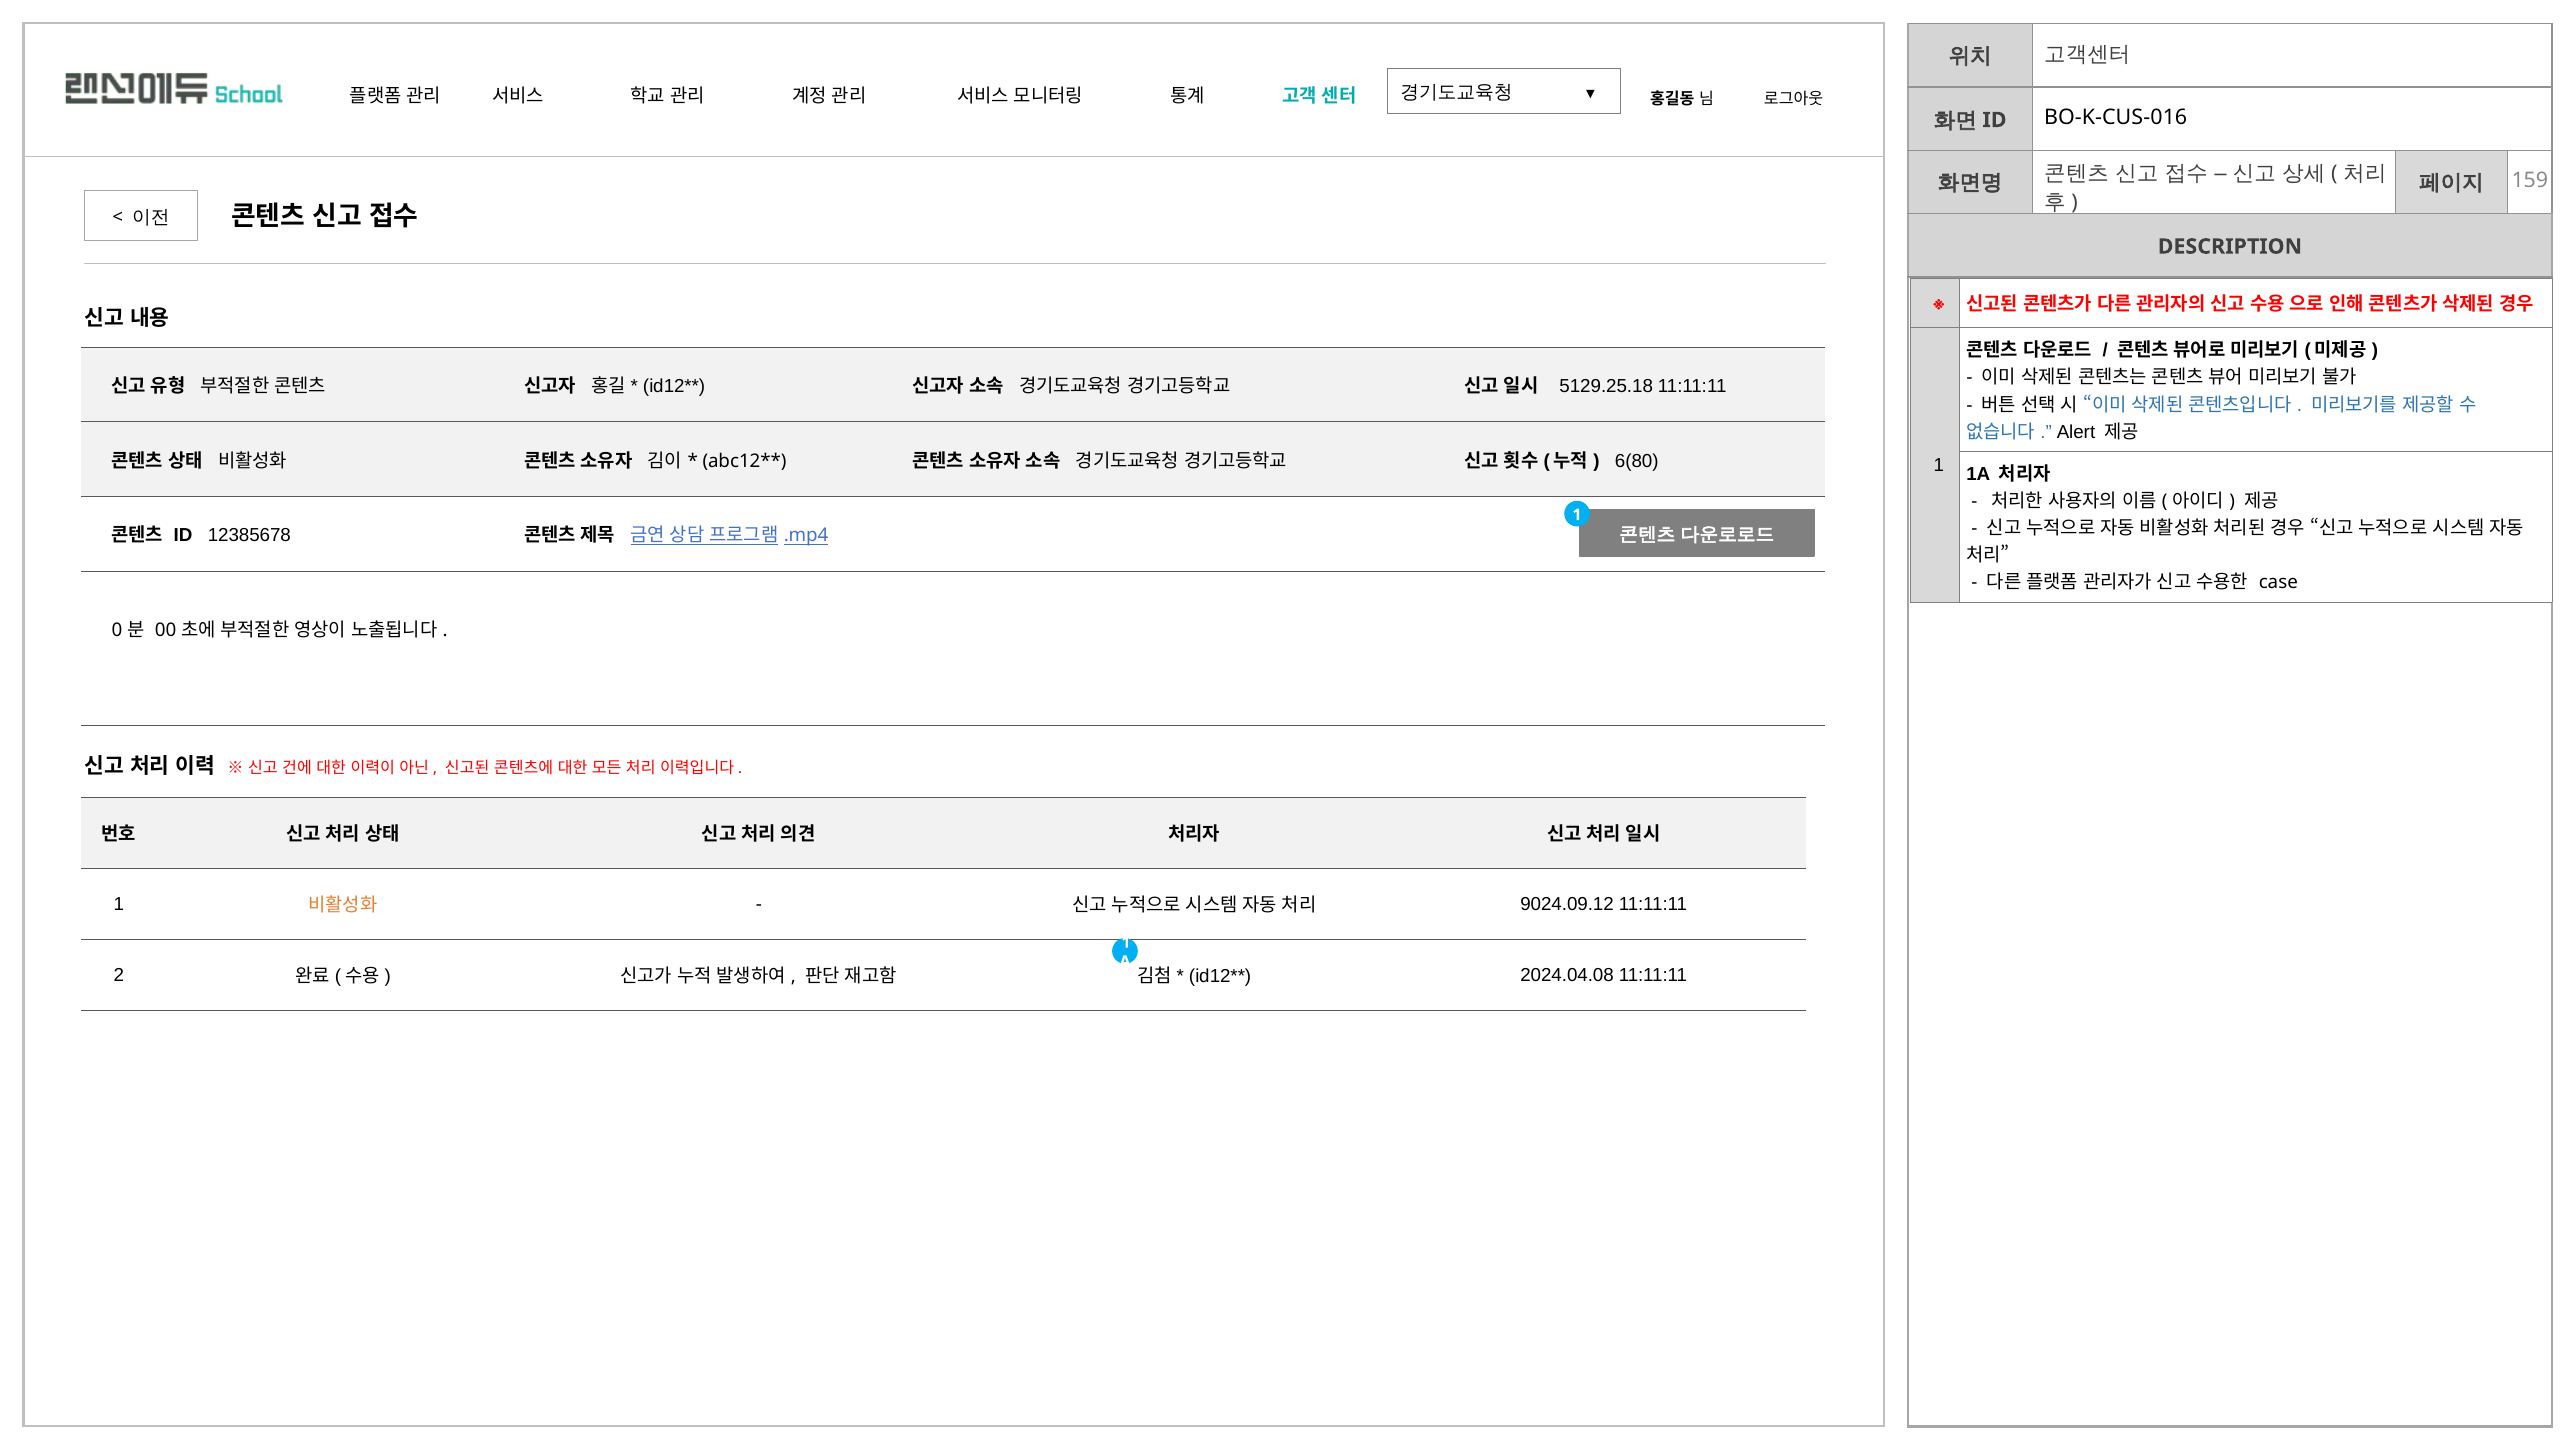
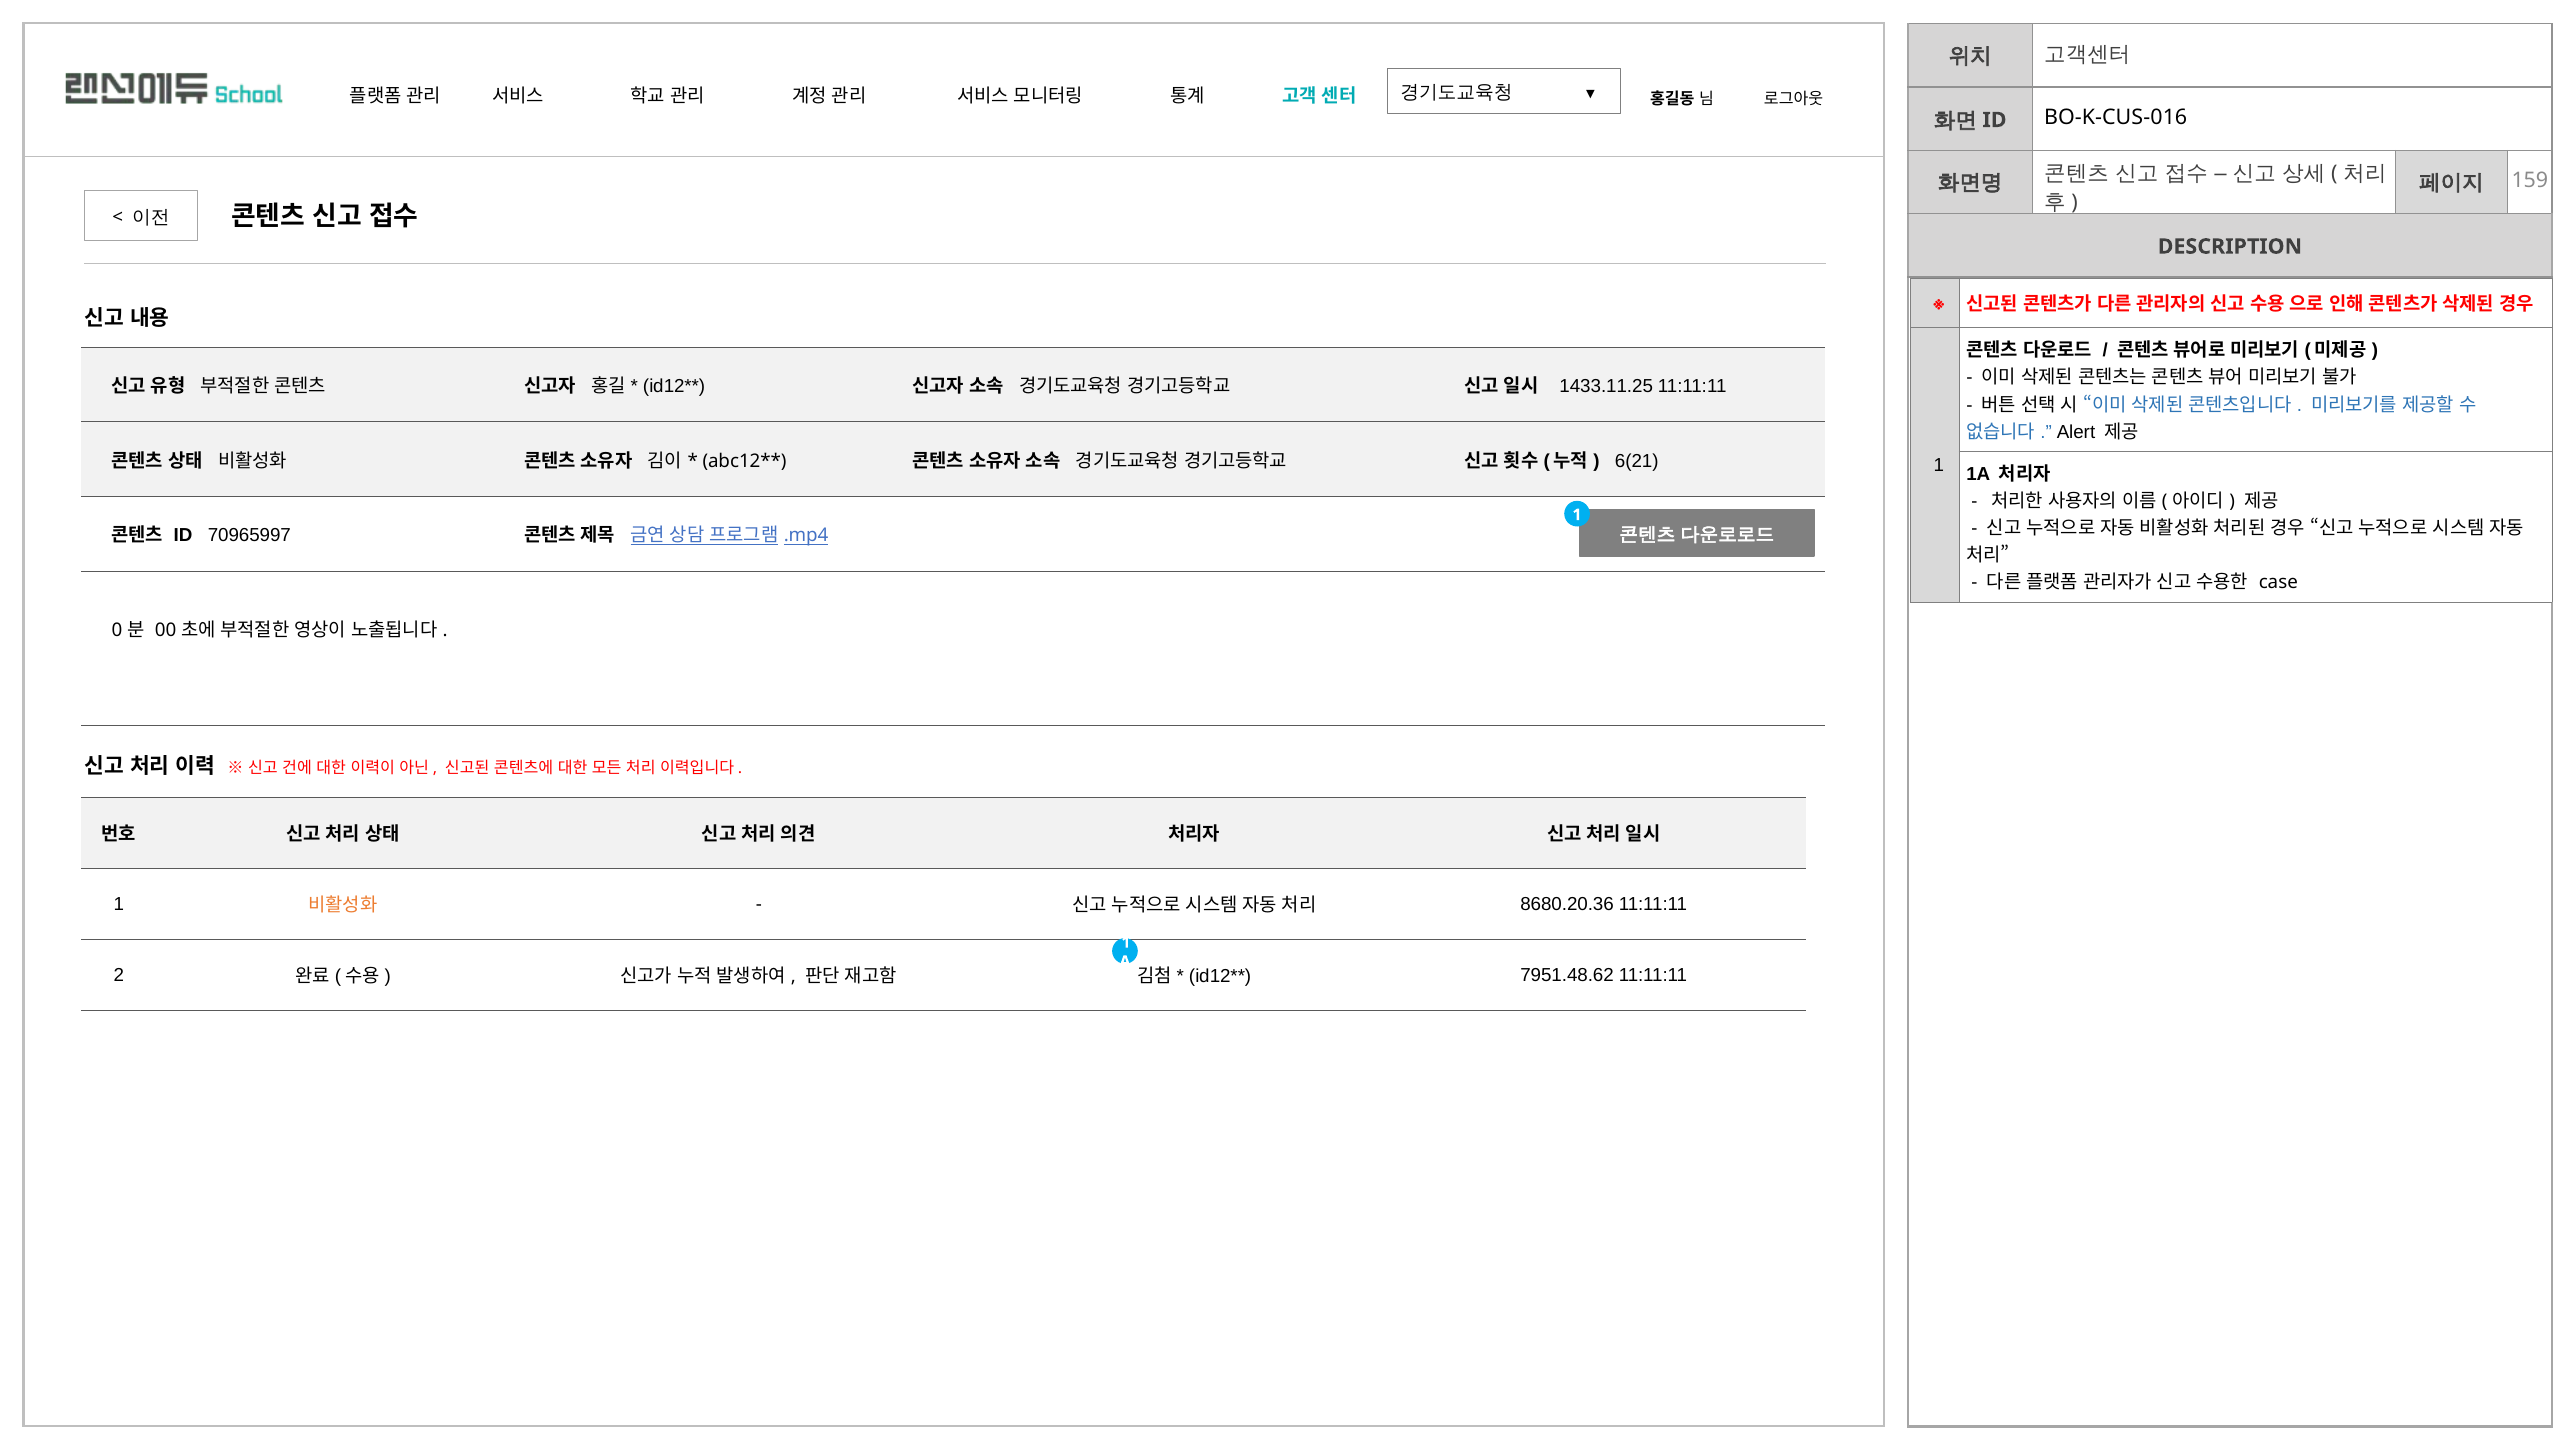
5129.25.18: 5129.25.18 -> 1433.11.25
6(80: 6(80 -> 6(21
12385678: 12385678 -> 70965997
9024.09.12: 9024.09.12 -> 8680.20.36
2024.04.08: 2024.04.08 -> 7951.48.62
